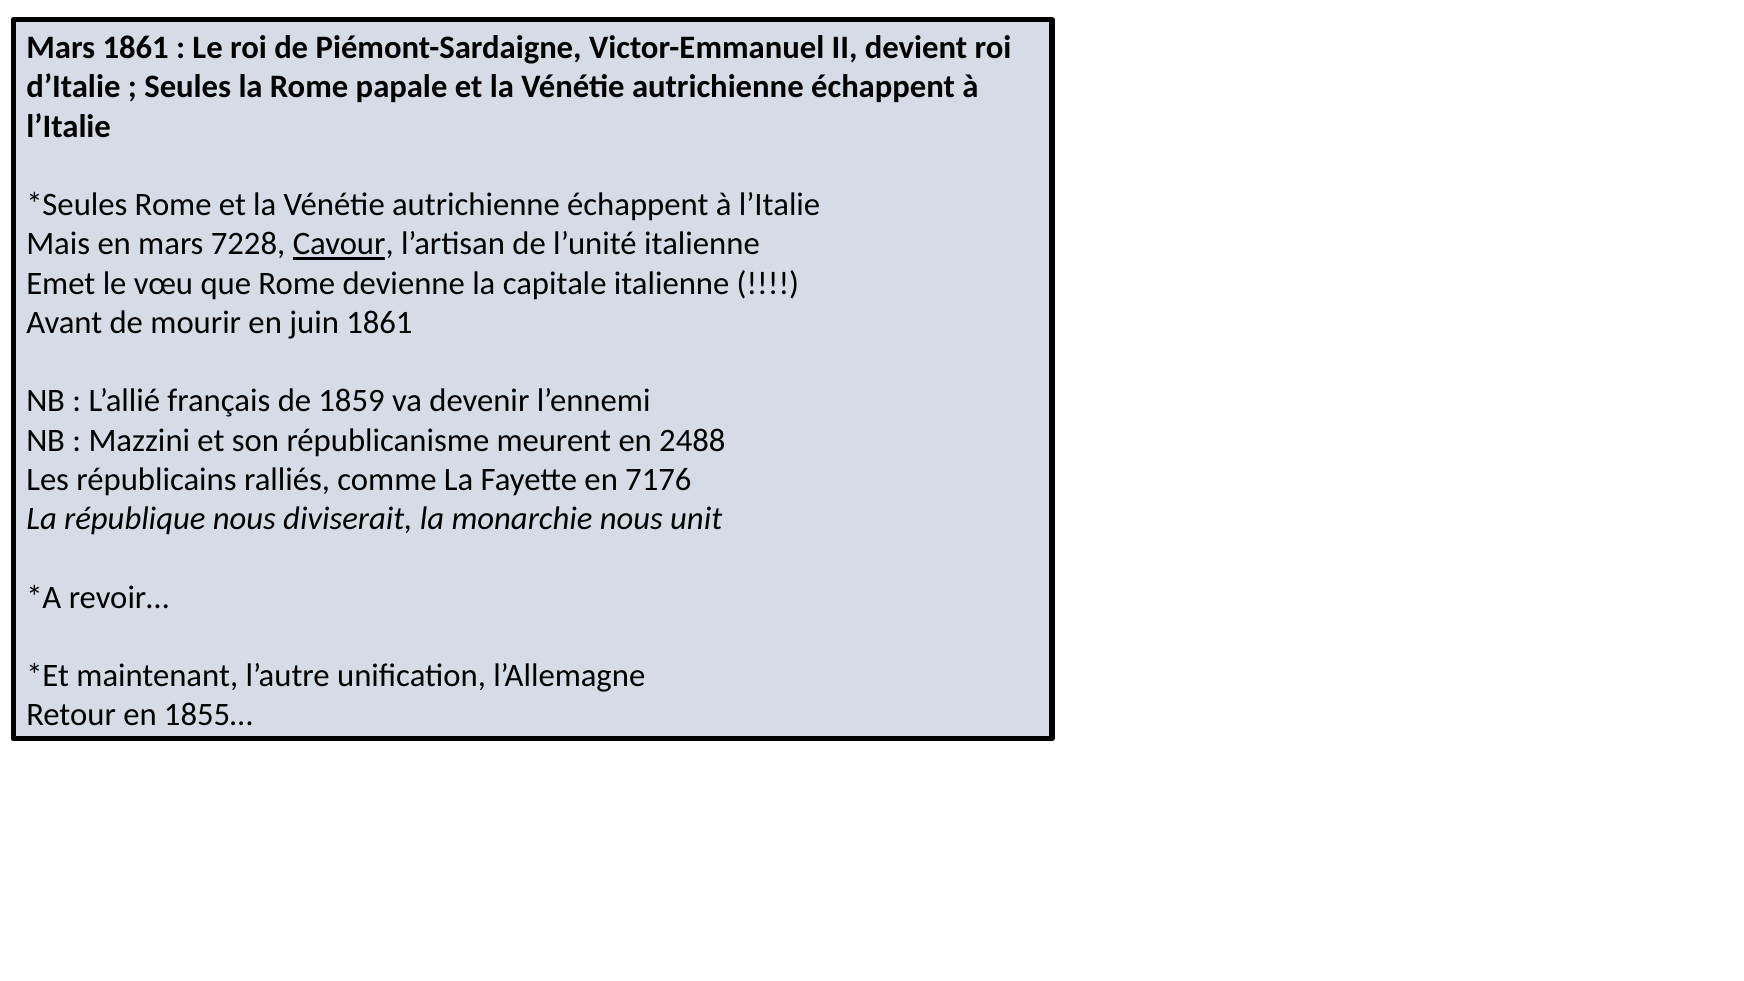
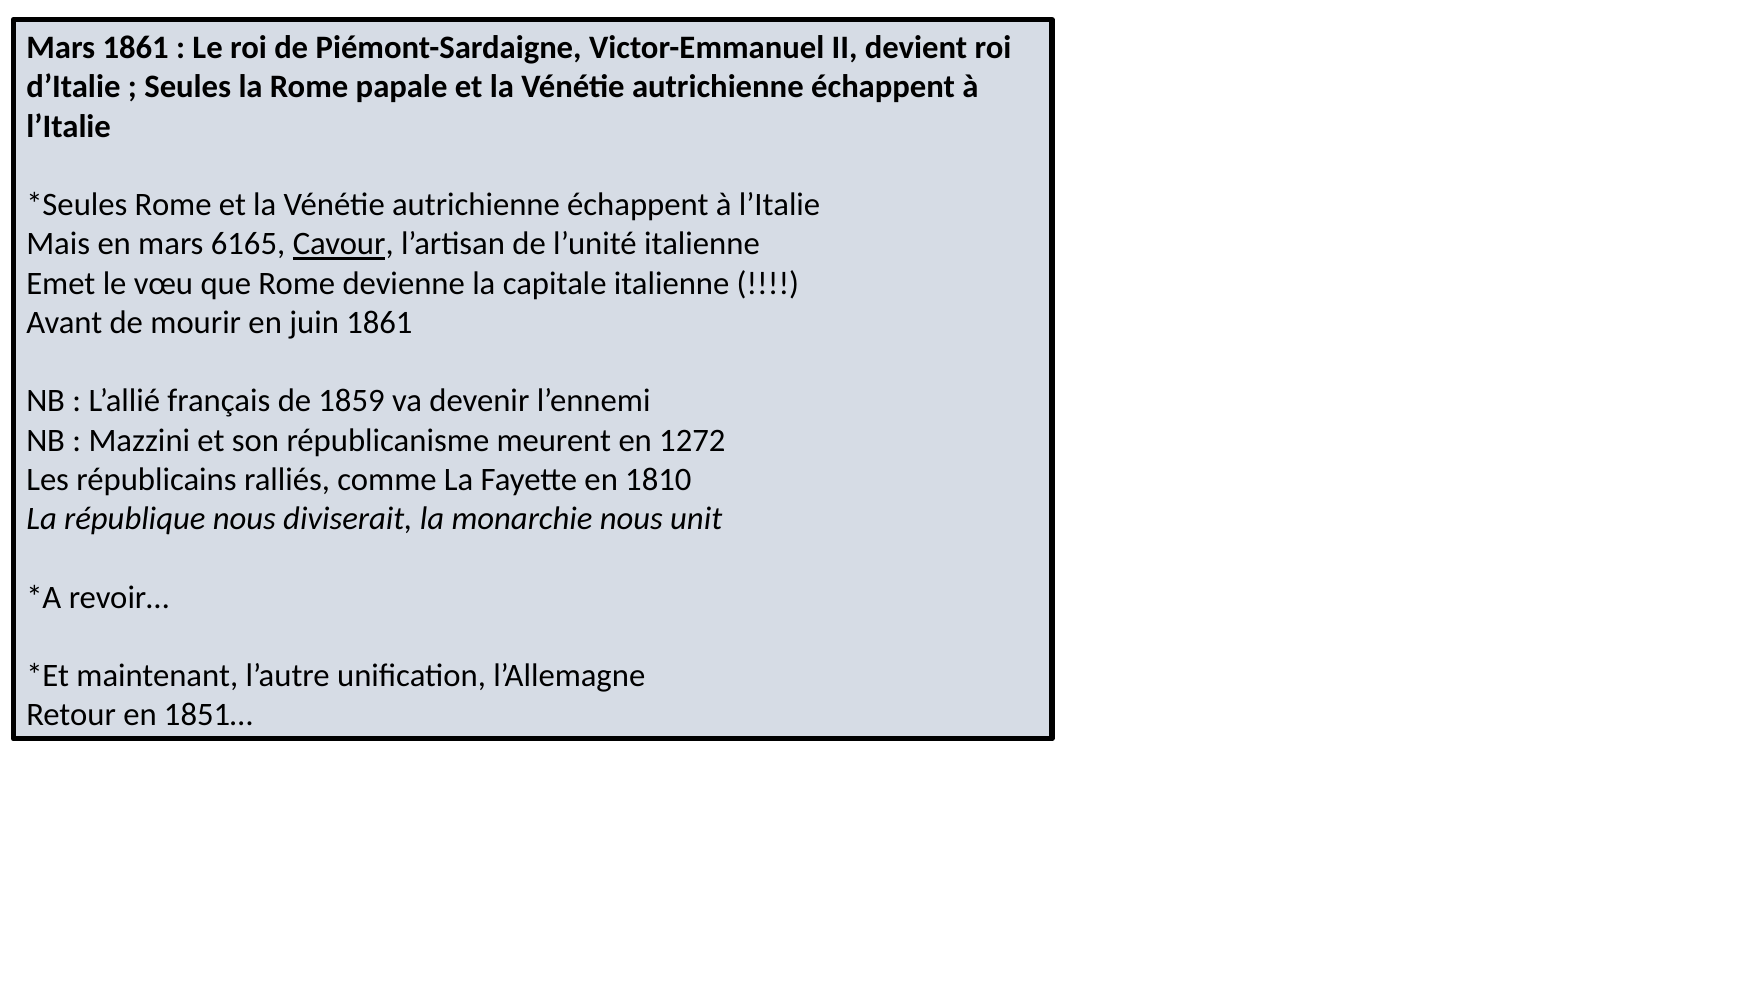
7228: 7228 -> 6165
2488: 2488 -> 1272
7176: 7176 -> 1810
1855…: 1855… -> 1851…
